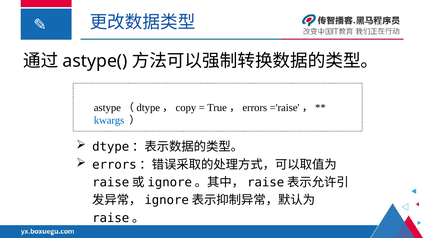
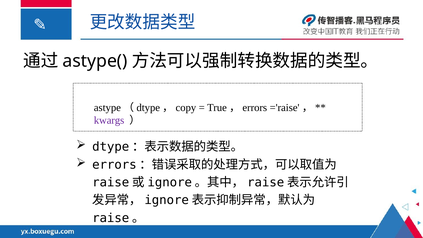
kwargs colour: blue -> purple
